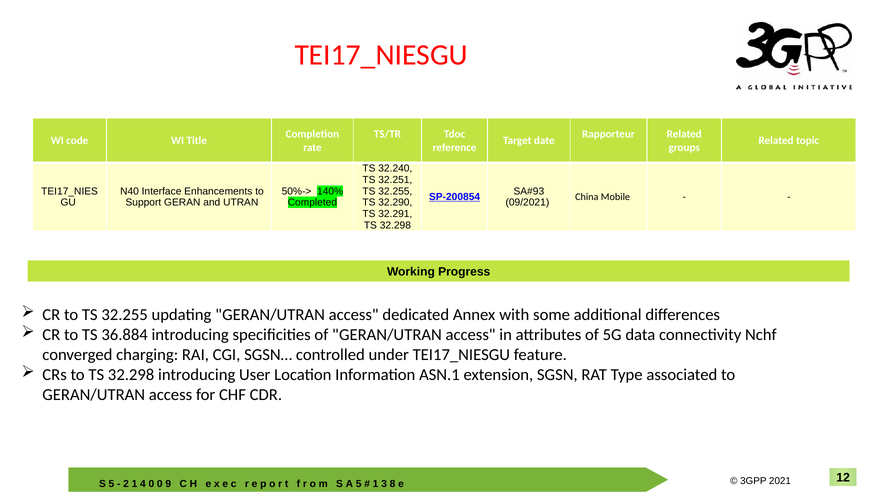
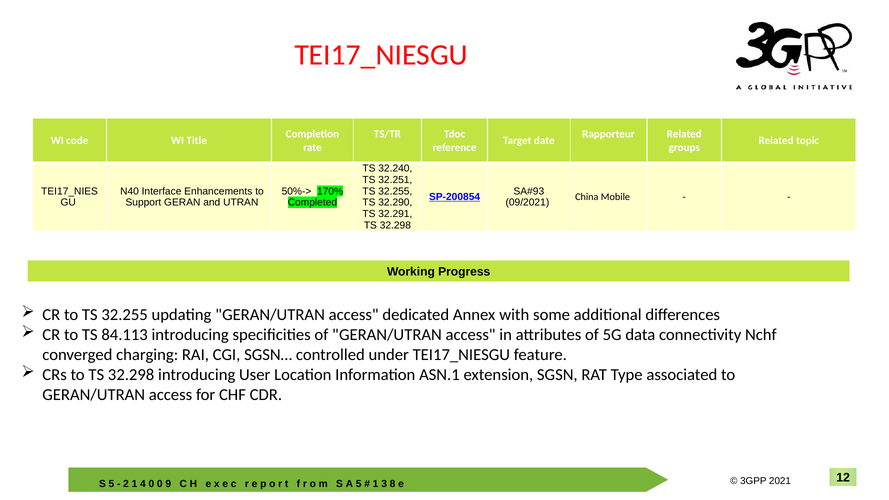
140%: 140% -> 170%
36.884: 36.884 -> 84.113
